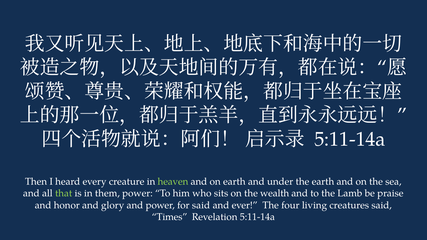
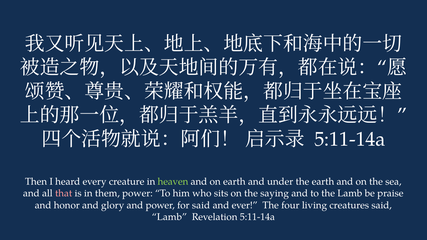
that colour: light green -> pink
wealth: wealth -> saying
Times at (170, 217): Times -> Lamb
